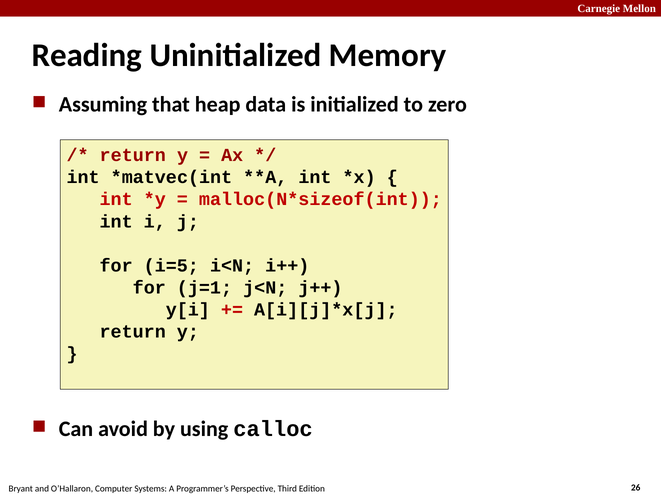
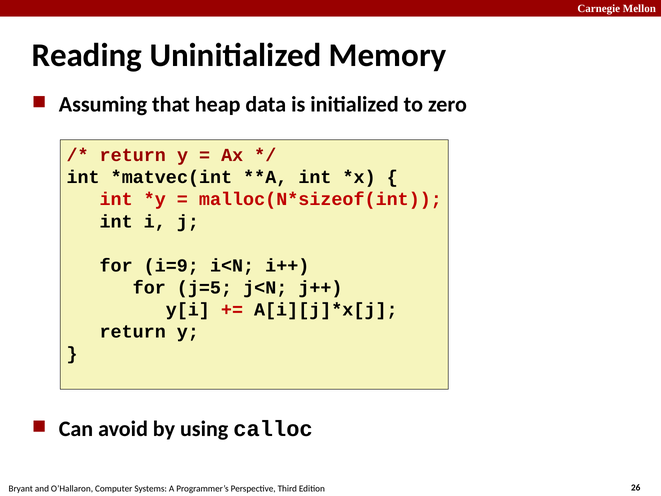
i=5: i=5 -> i=9
j=1: j=1 -> j=5
